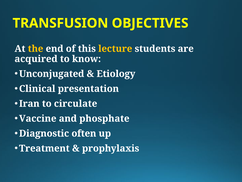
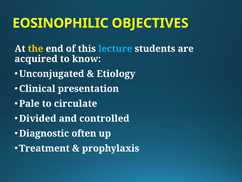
TRANSFUSION: TRANSFUSION -> EOSINOPHILIC
lecture colour: yellow -> light blue
Iran: Iran -> Pale
Vaccine: Vaccine -> Divided
phosphate: phosphate -> controlled
